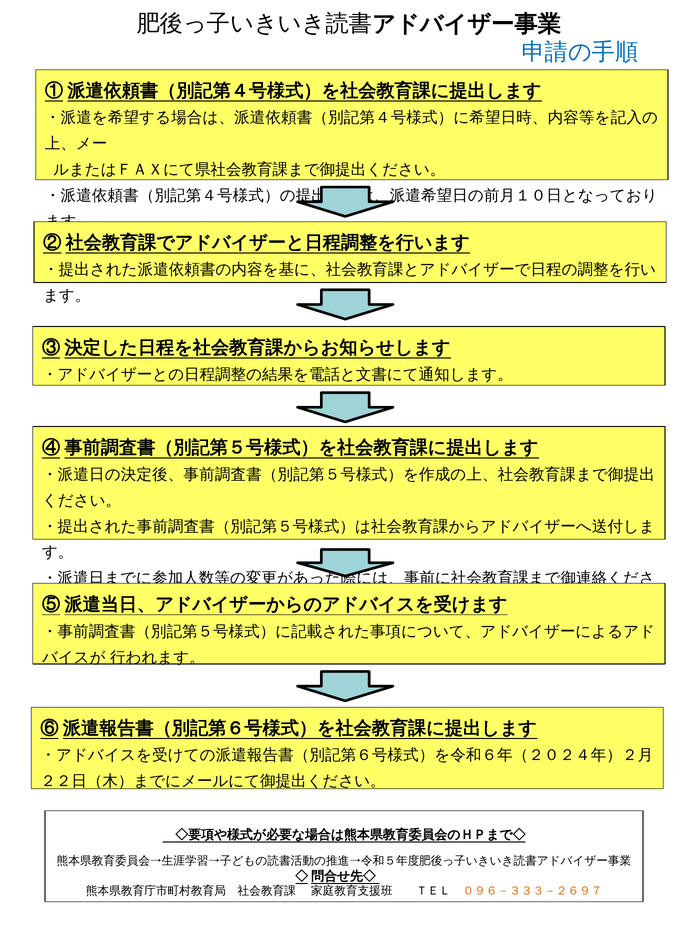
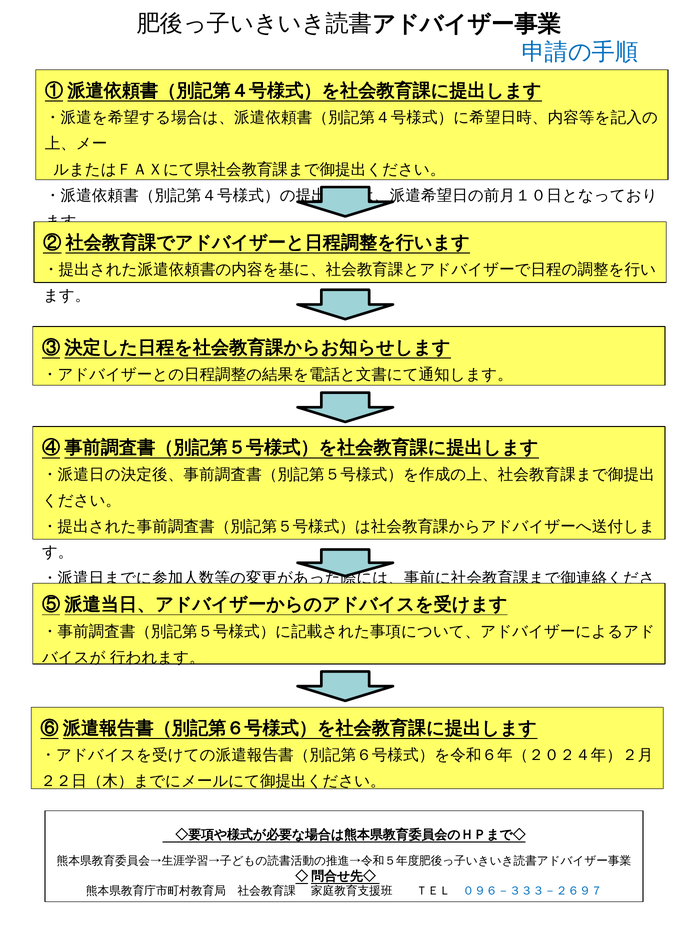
０９６－３３３－２６９７ colour: orange -> blue
